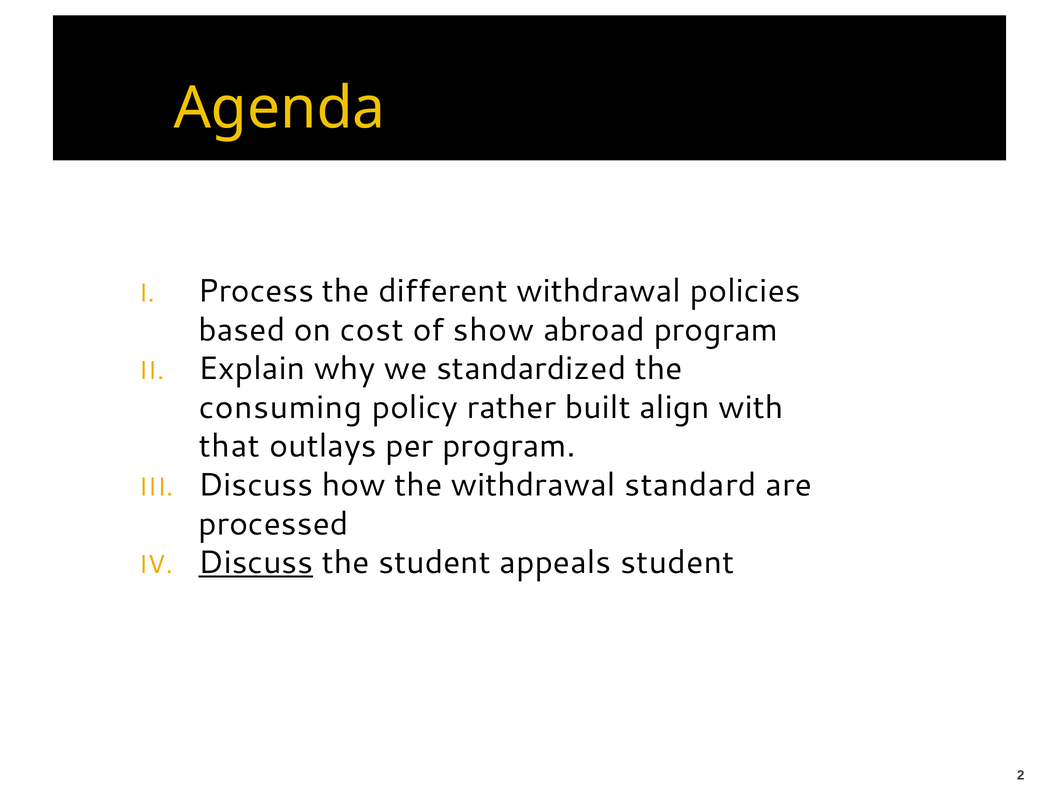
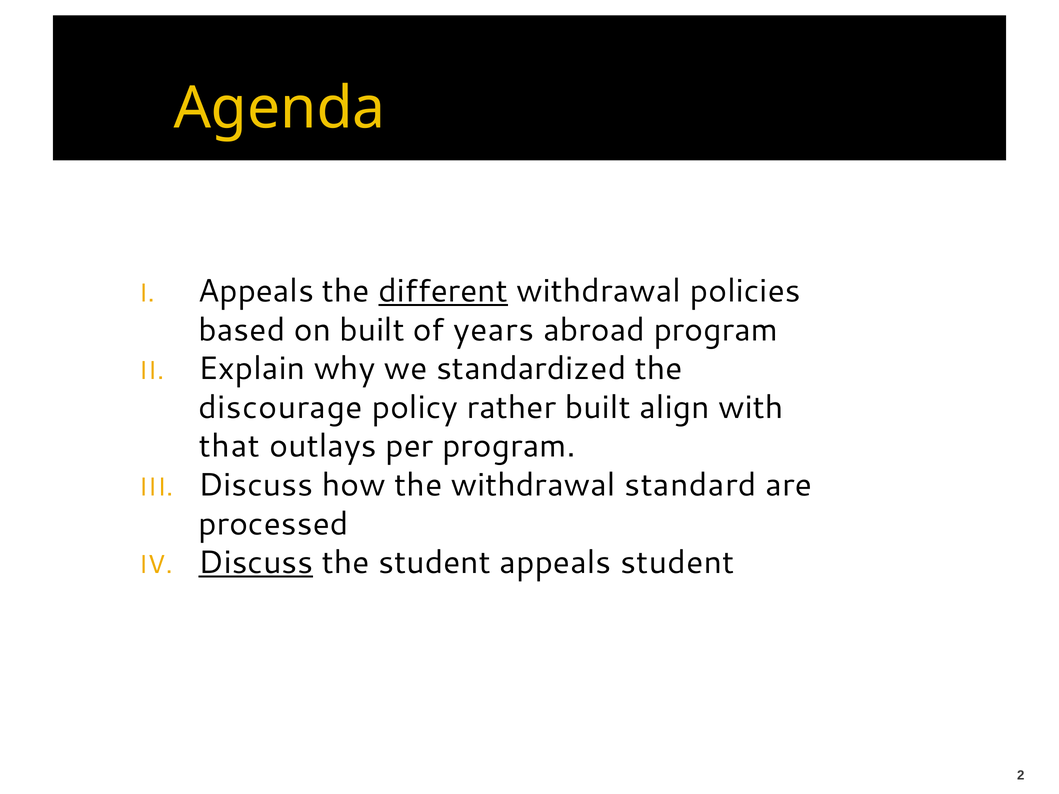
Process at (256, 291): Process -> Appeals
different underline: none -> present
on cost: cost -> built
show: show -> years
consuming: consuming -> discourage
